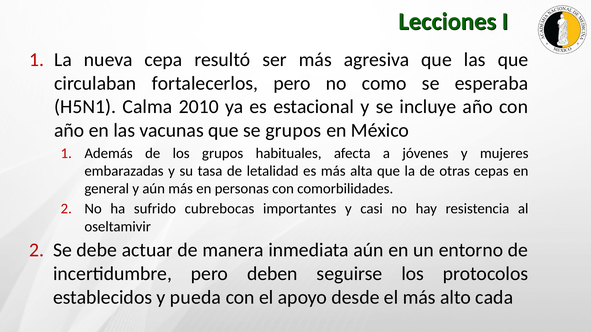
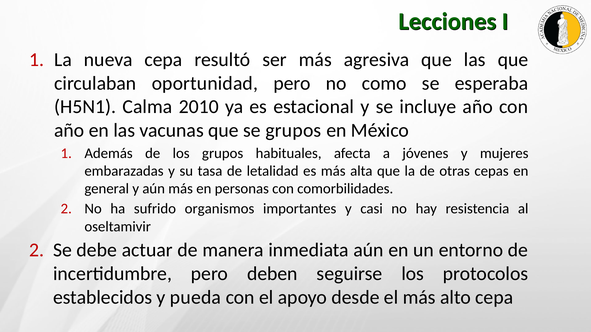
fortalecerlos: fortalecerlos -> oportunidad
cubrebocas: cubrebocas -> organismos
alto cada: cada -> cepa
